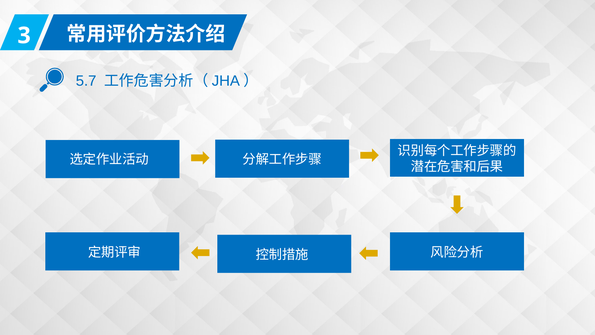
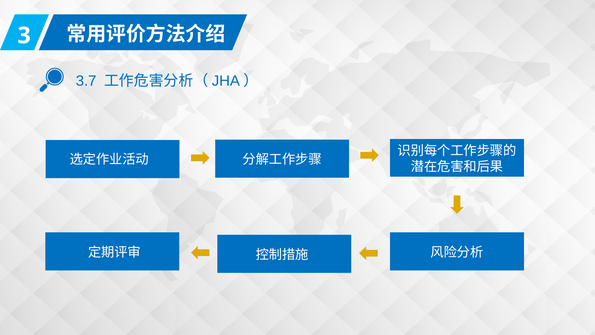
5.7: 5.7 -> 3.7
